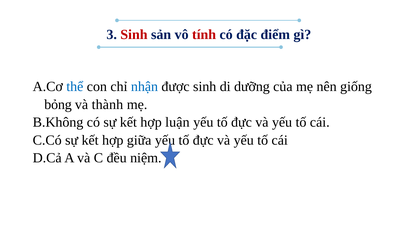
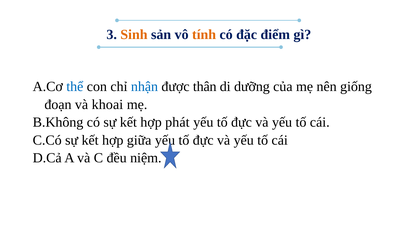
Sinh at (134, 35) colour: red -> orange
tính colour: red -> orange
được sinh: sinh -> thân
bỏng: bỏng -> đoạn
thành: thành -> khoai
luận: luận -> phát
